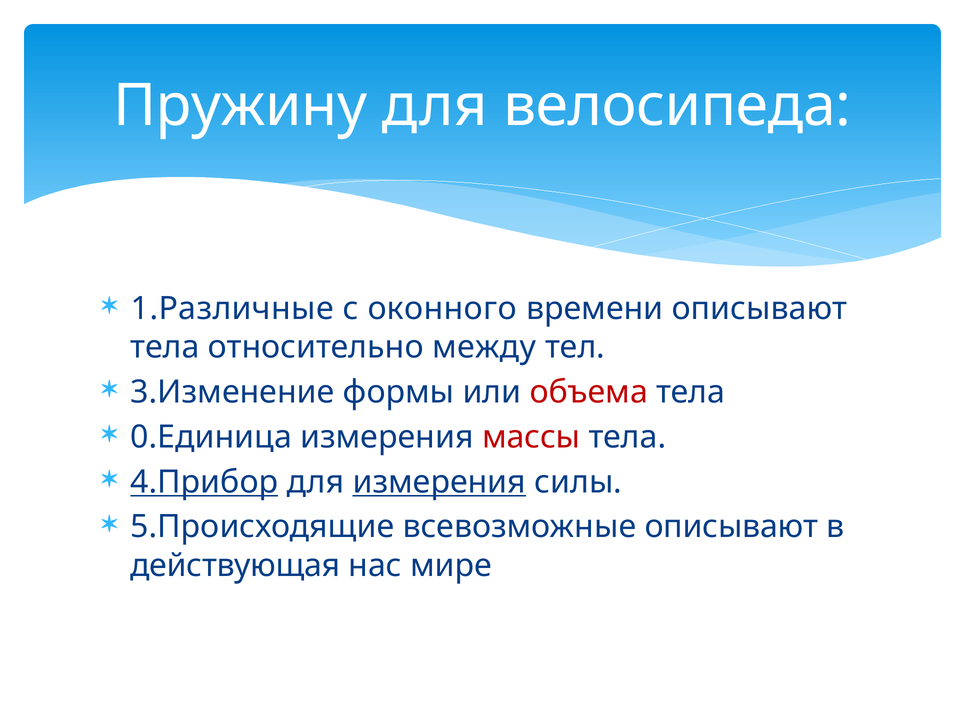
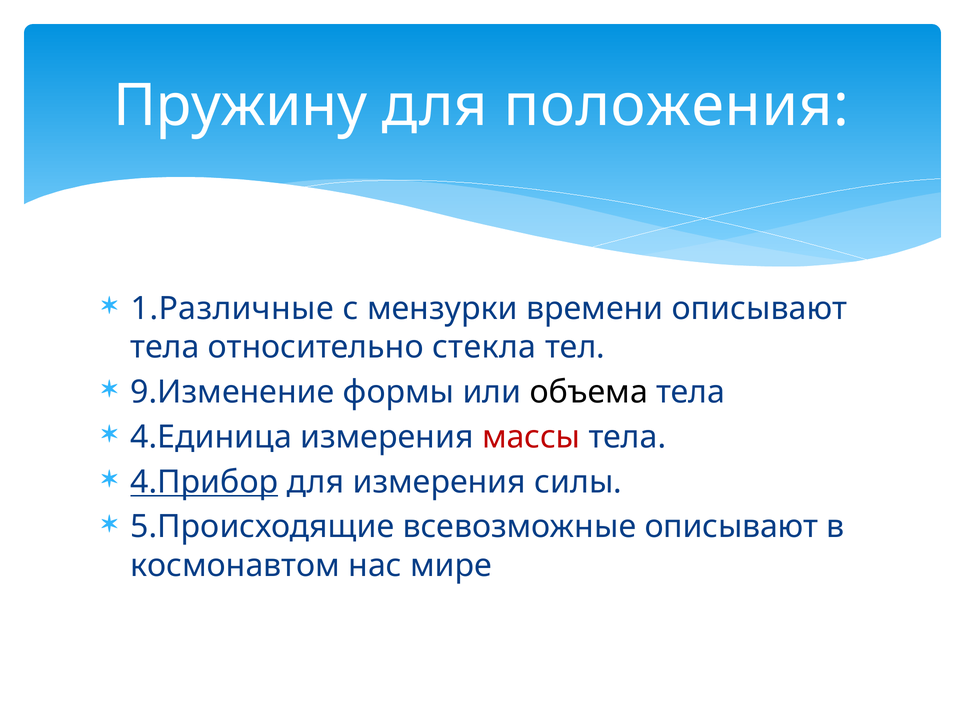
велосипеда: велосипеда -> положения
оконного: оконного -> мензурки
между: между -> стекла
3.Изменение: 3.Изменение -> 9.Изменение
объема colour: red -> black
0.Единица: 0.Единица -> 4.Единица
измерения at (439, 482) underline: present -> none
действующая: действующая -> космонавтом
